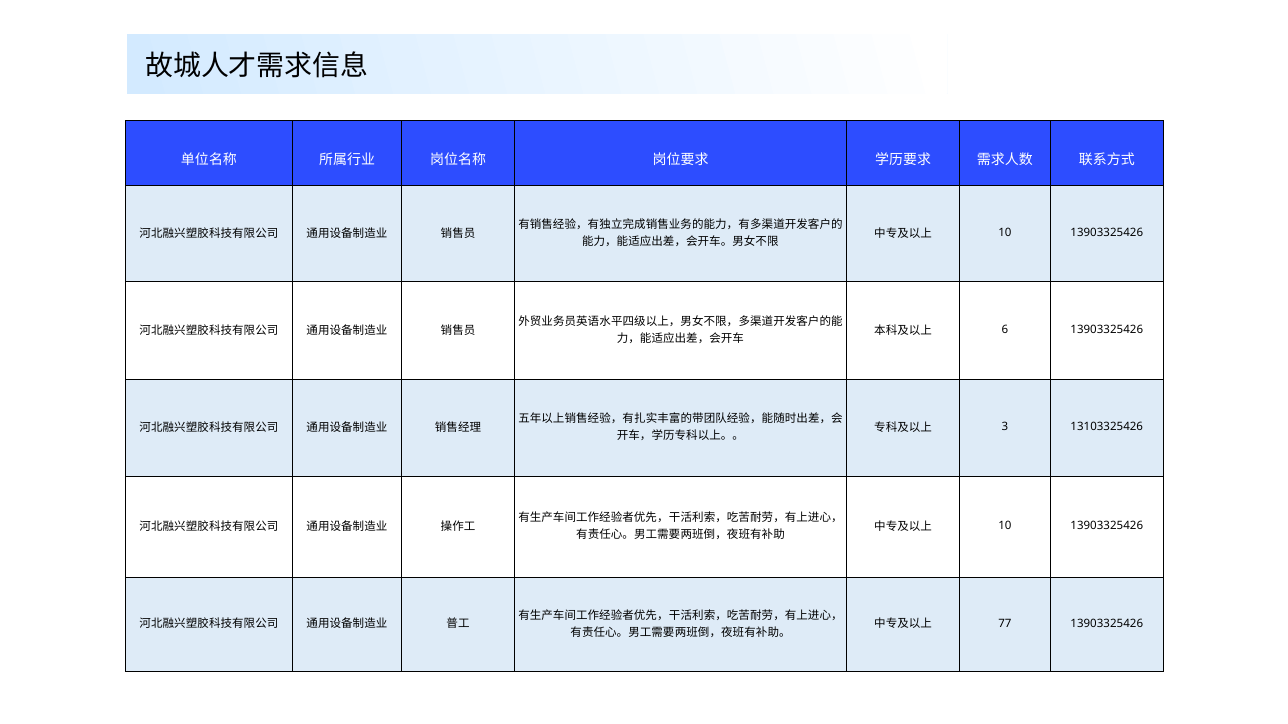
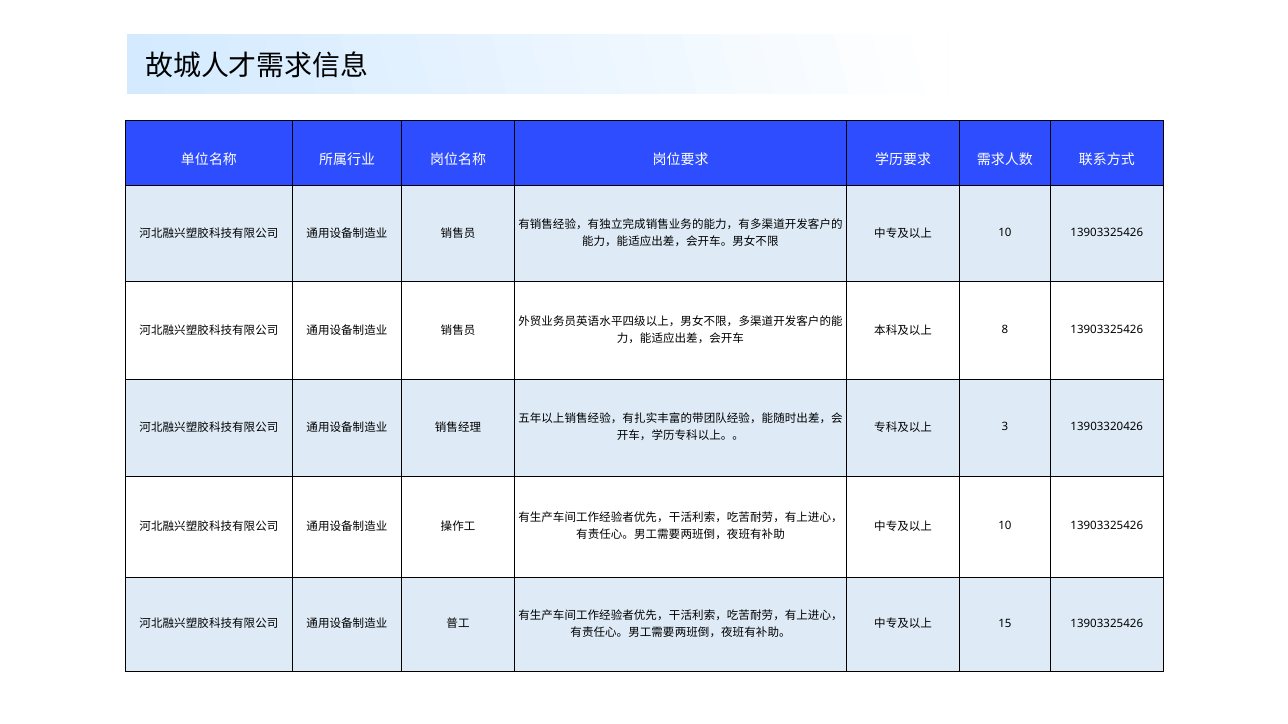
6: 6 -> 8
13103325426: 13103325426 -> 13903320426
77: 77 -> 15
